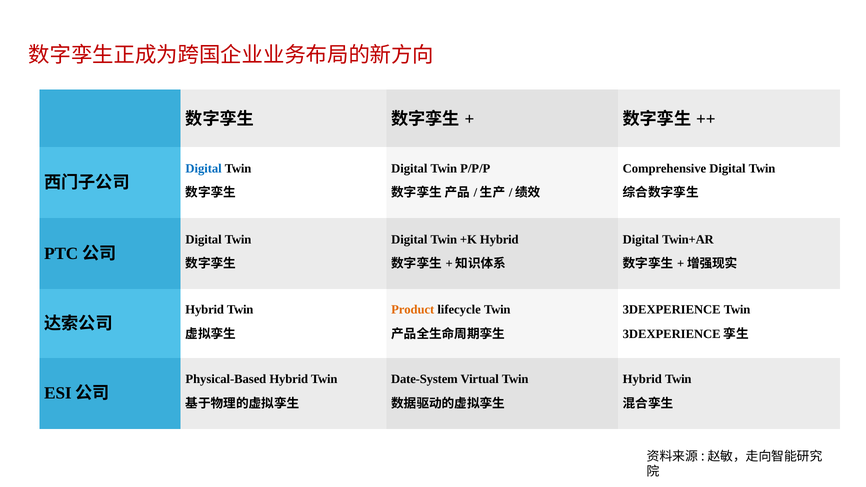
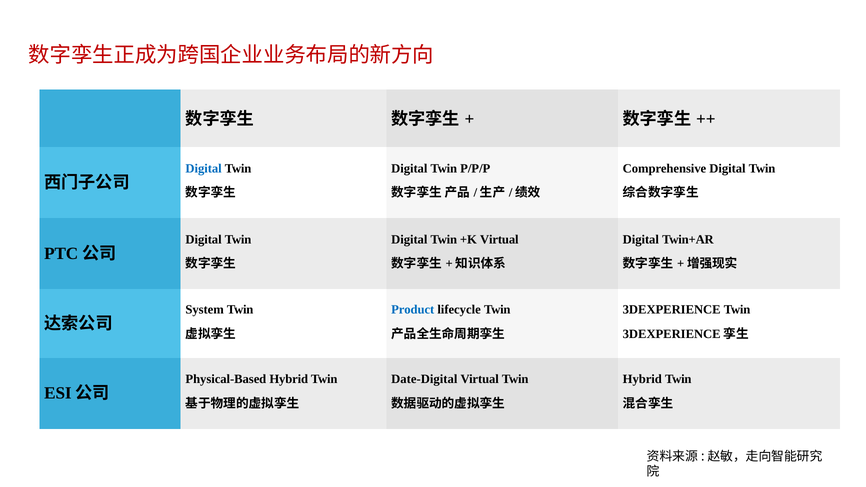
+K Hybrid: Hybrid -> Virtual
Hybrid at (205, 310): Hybrid -> System
Product colour: orange -> blue
Date-System: Date-System -> Date-Digital
